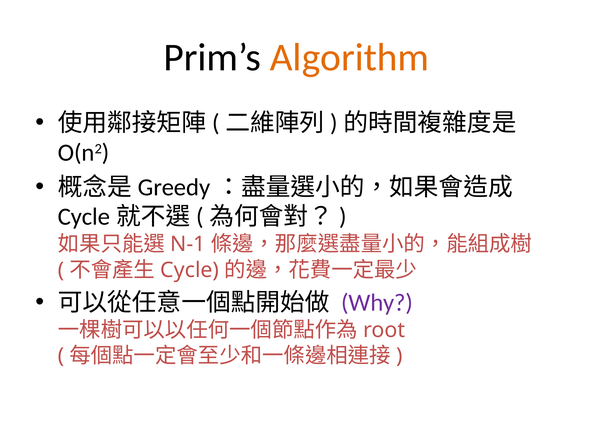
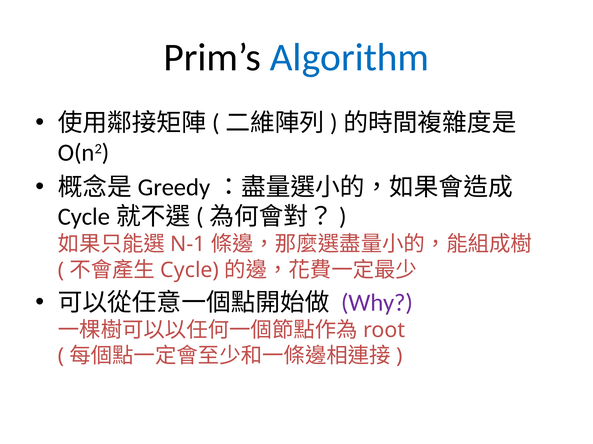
Algorithm colour: orange -> blue
